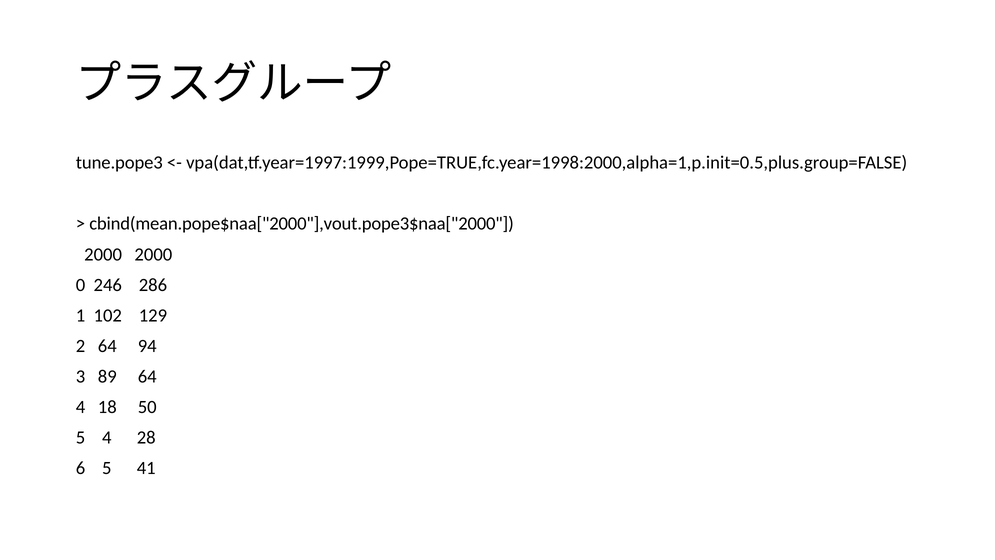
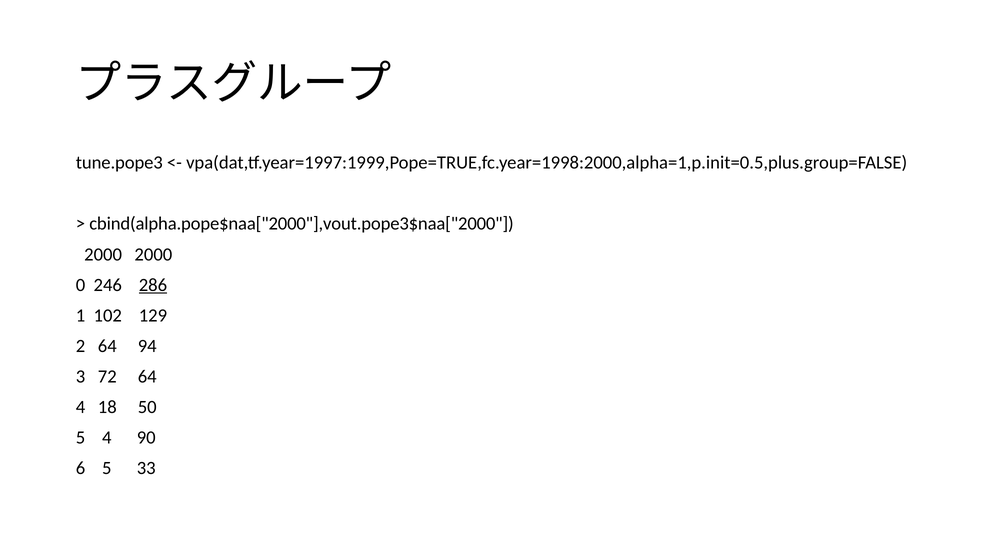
cbind(mean.pope$naa["2000"],vout.pope3$naa["2000: cbind(mean.pope$naa["2000"],vout.pope3$naa["2000 -> cbind(alpha.pope$naa["2000"],vout.pope3$naa["2000
286 underline: none -> present
89: 89 -> 72
28: 28 -> 90
41: 41 -> 33
